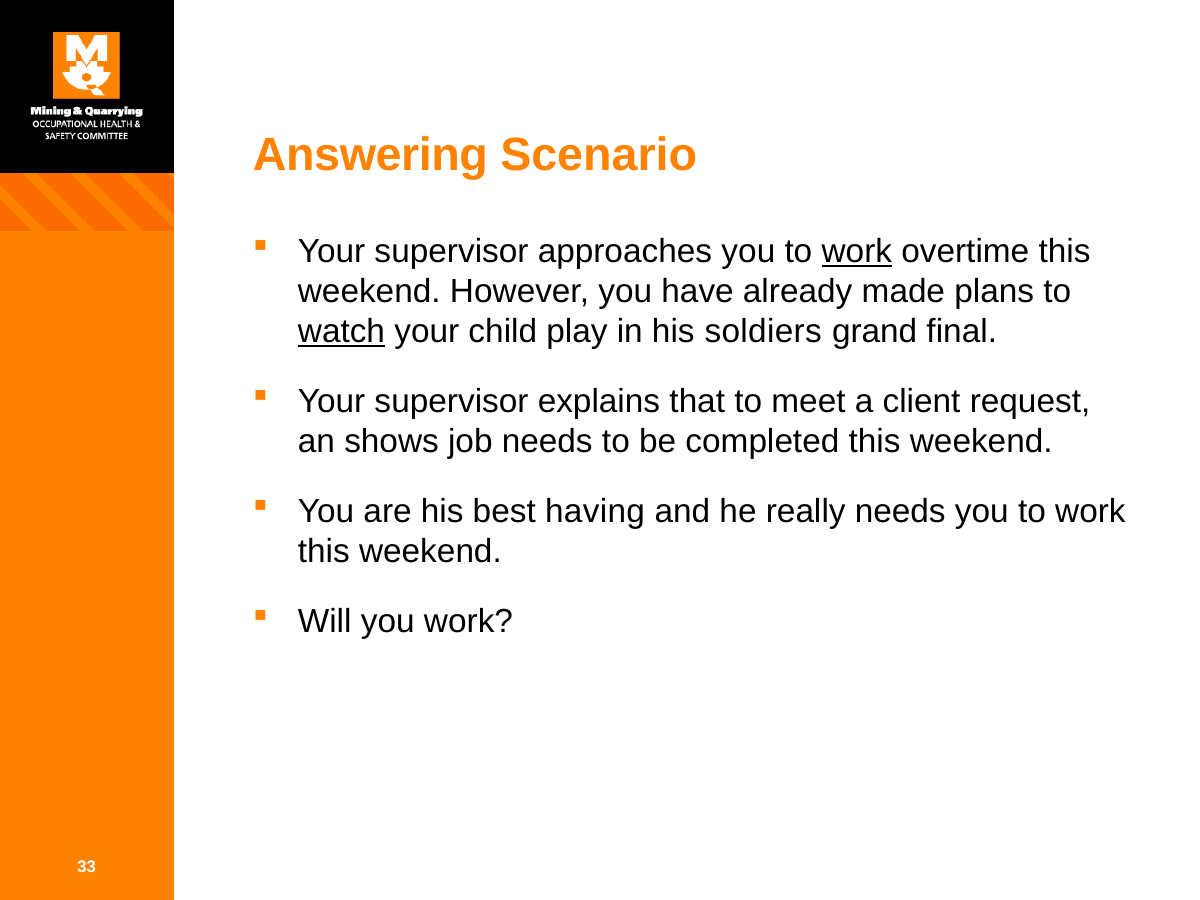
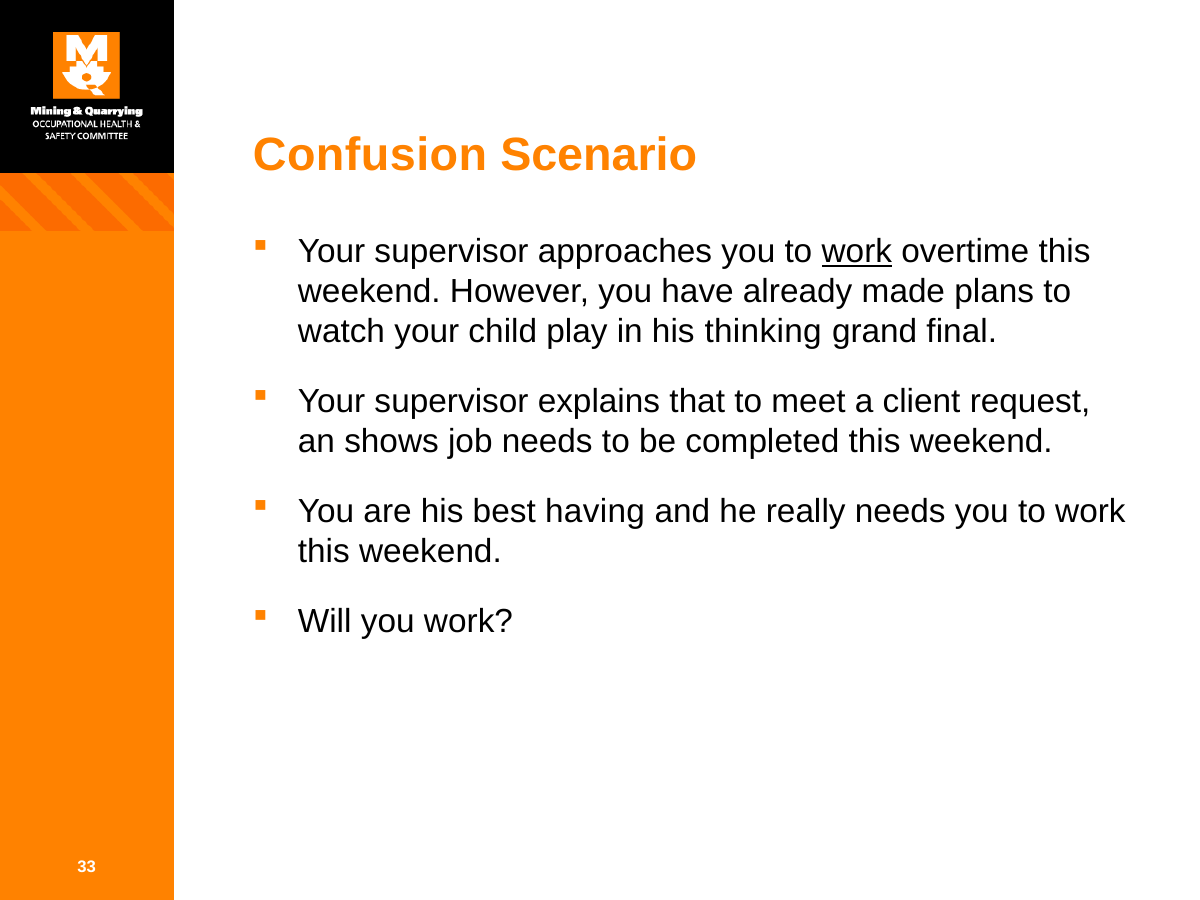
Answering: Answering -> Confusion
watch underline: present -> none
soldiers: soldiers -> thinking
